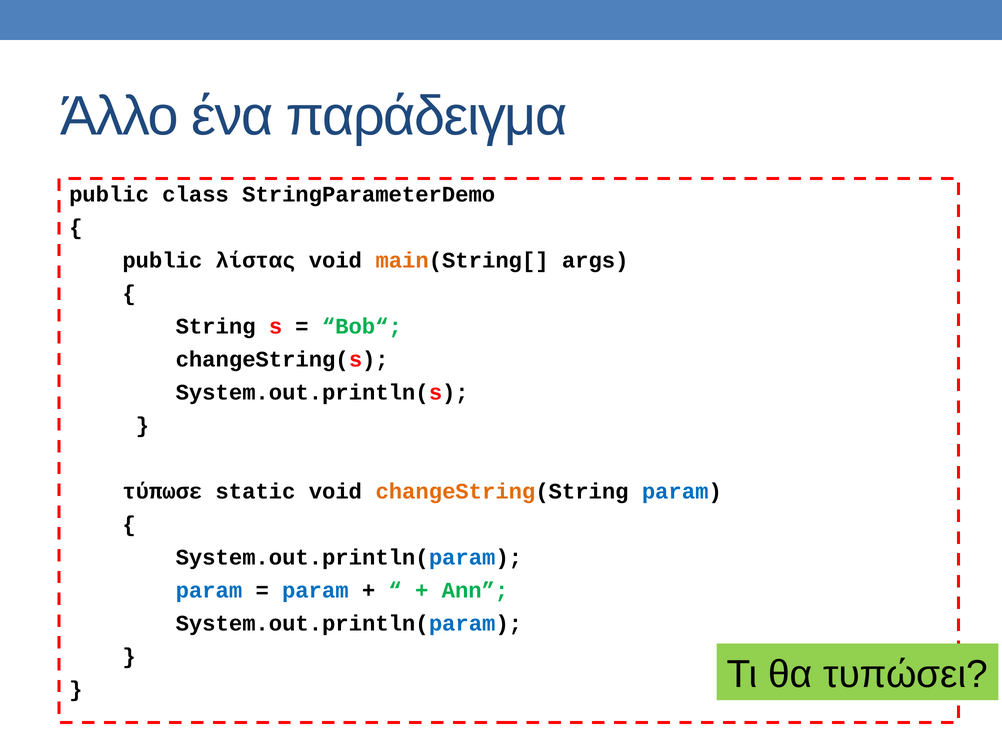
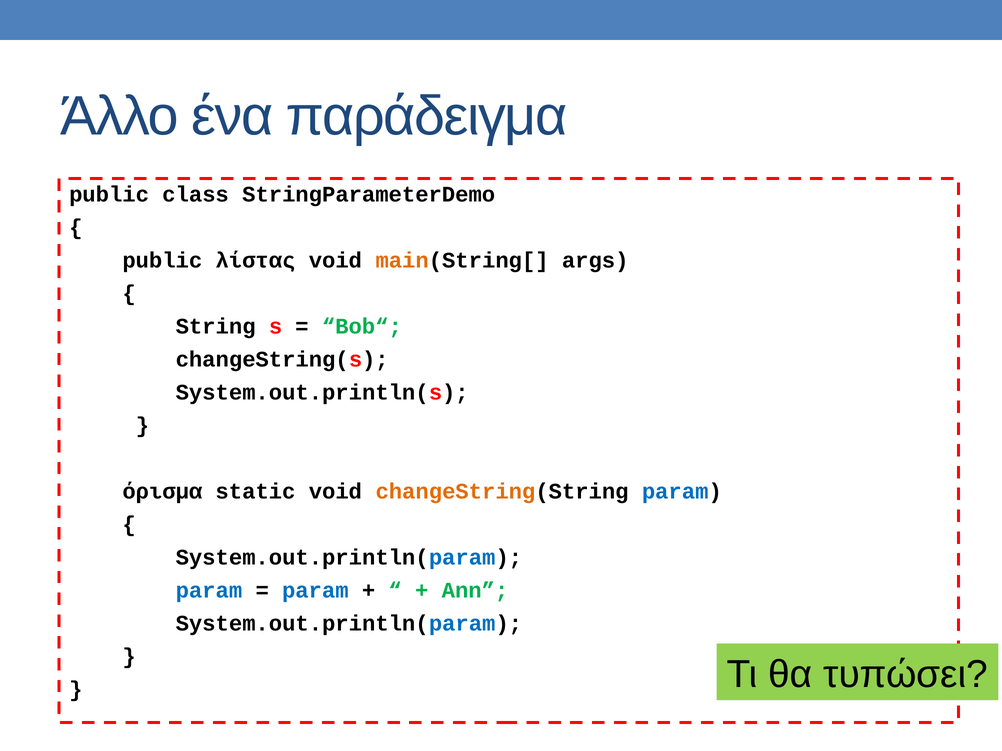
τύπωσε: τύπωσε -> όρισμα
